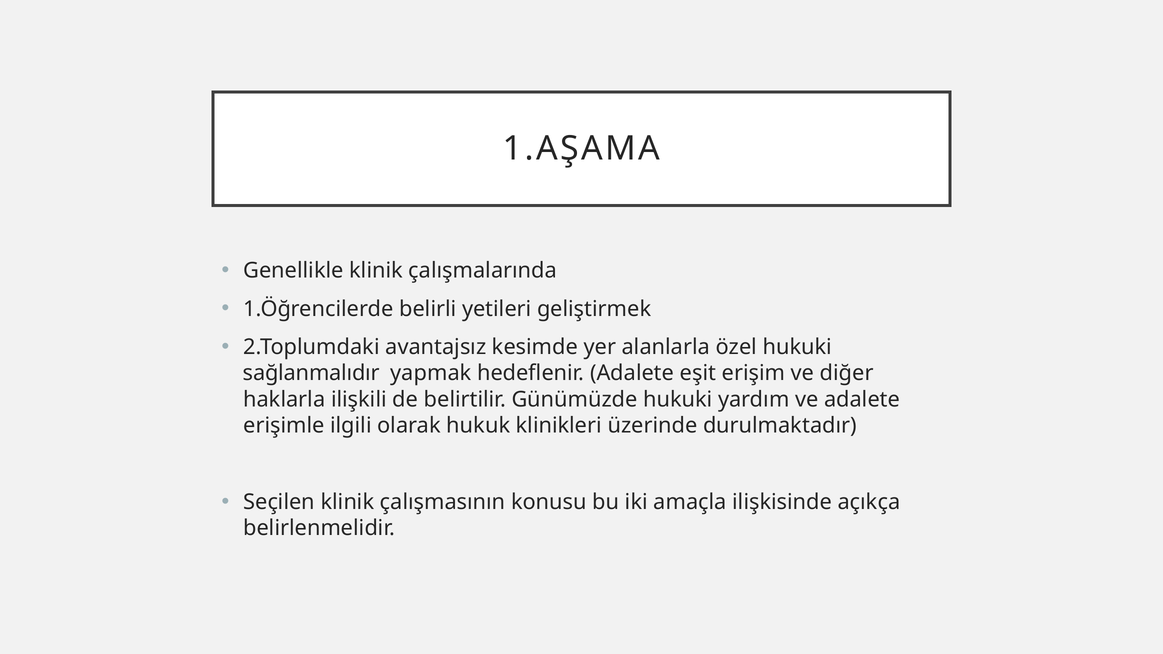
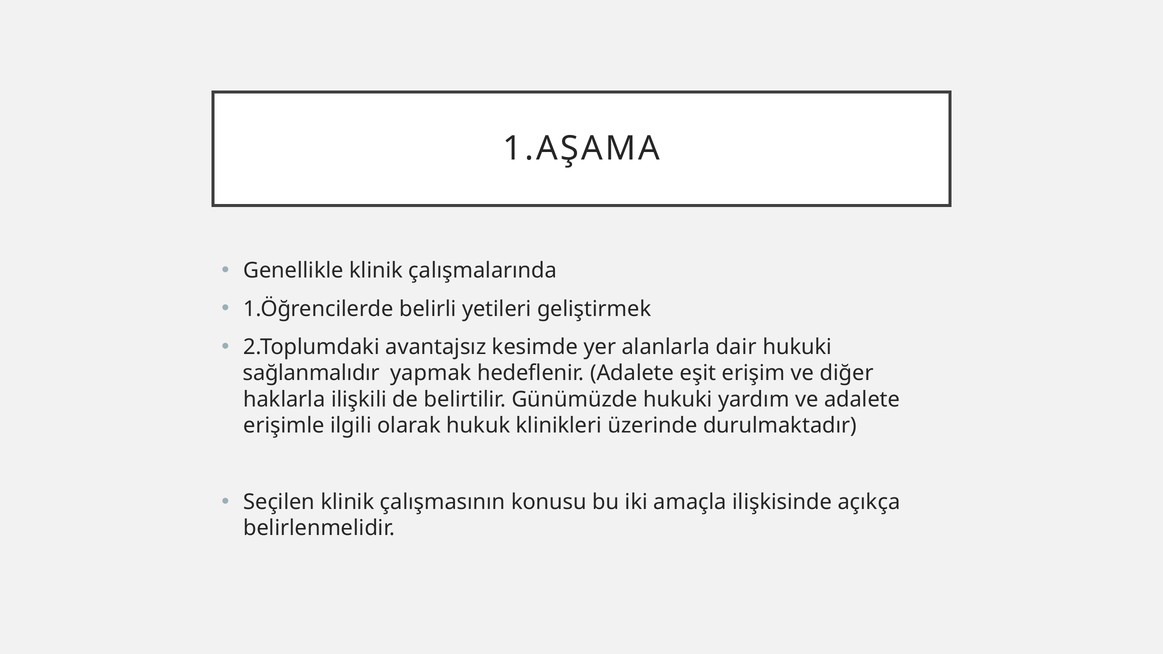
özel: özel -> dair
